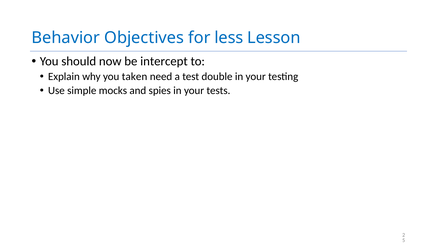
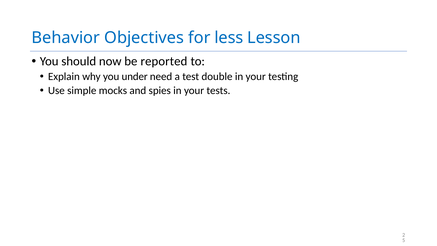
intercept: intercept -> reported
taken: taken -> under
